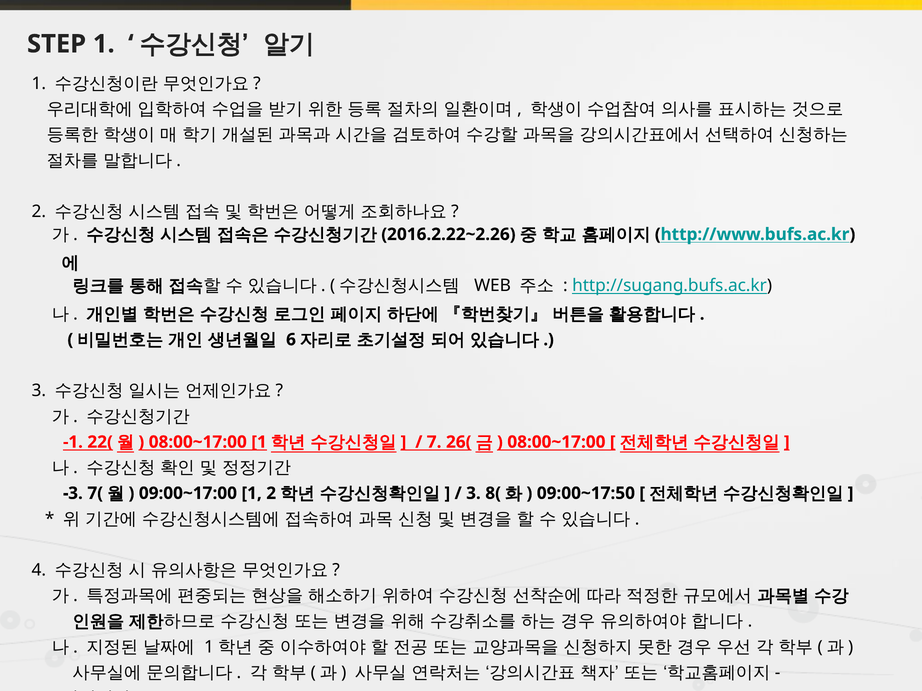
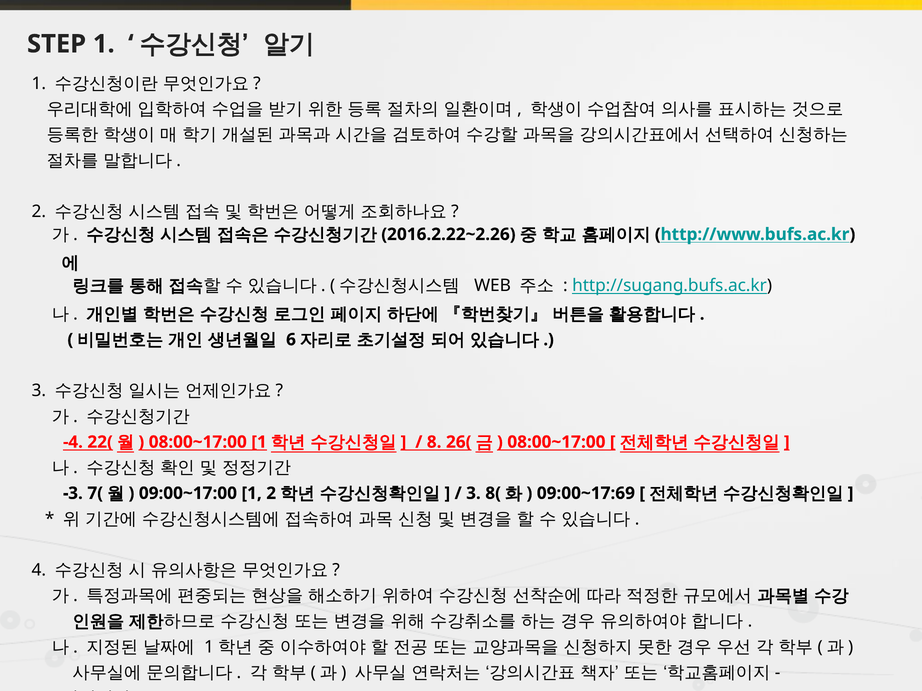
-1: -1 -> -4
7: 7 -> 8
09:00~17:50: 09:00~17:50 -> 09:00~17:69
